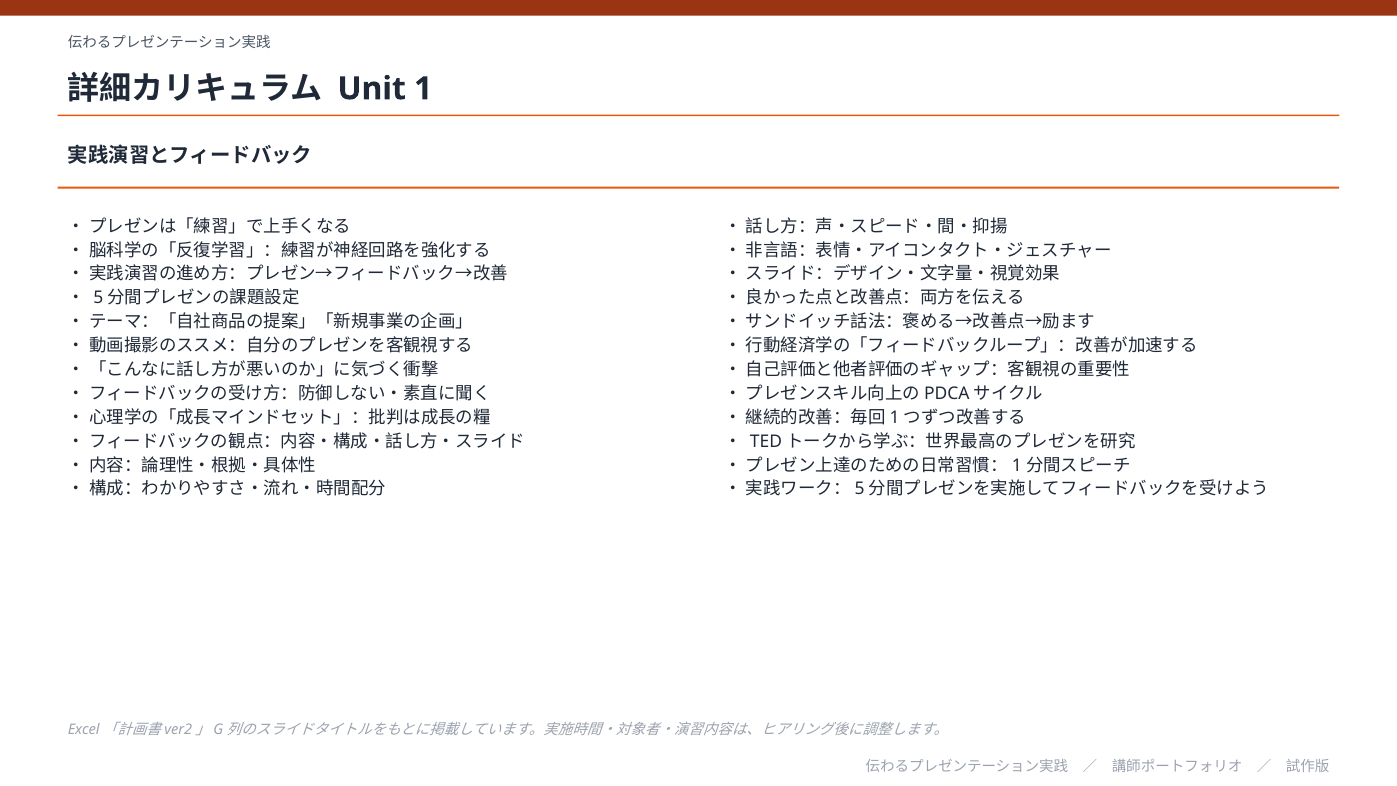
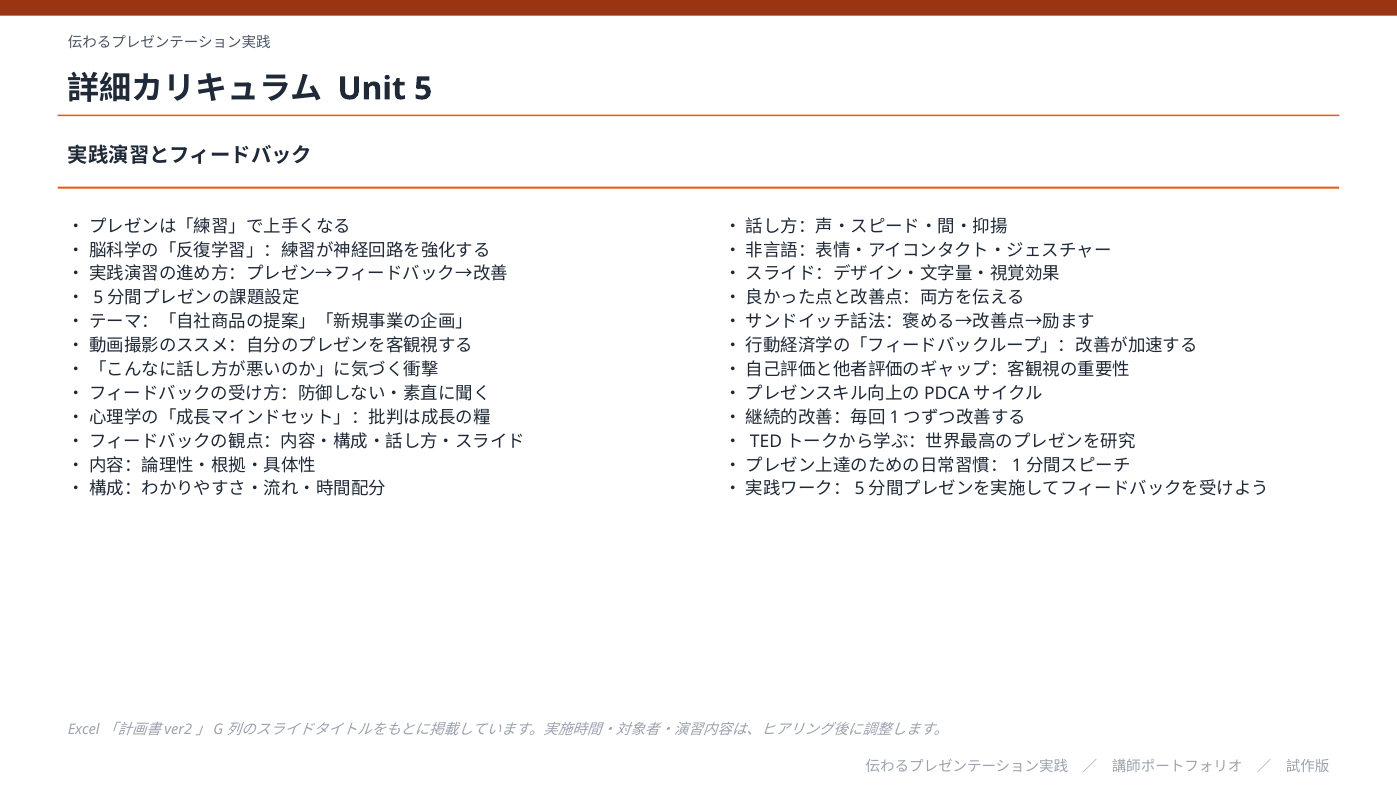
1: 1 -> 5
